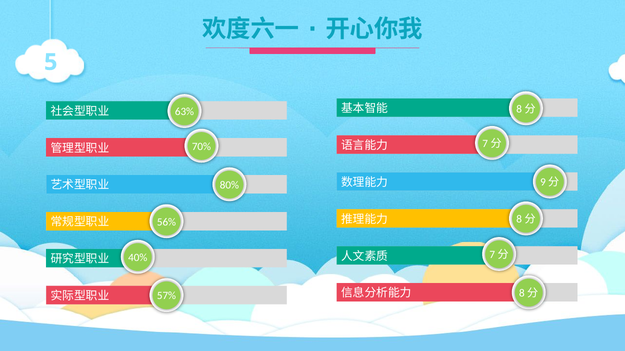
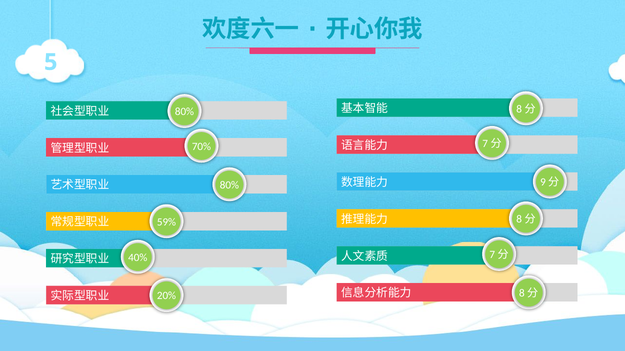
63% at (184, 112): 63% -> 80%
56%: 56% -> 59%
57%: 57% -> 20%
